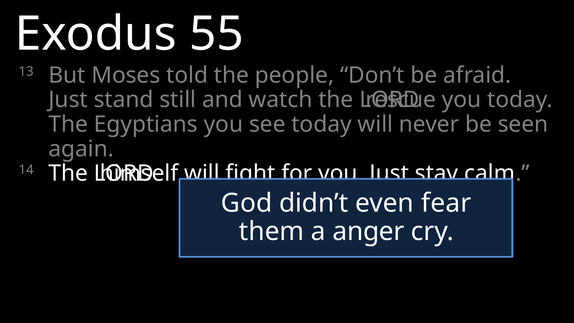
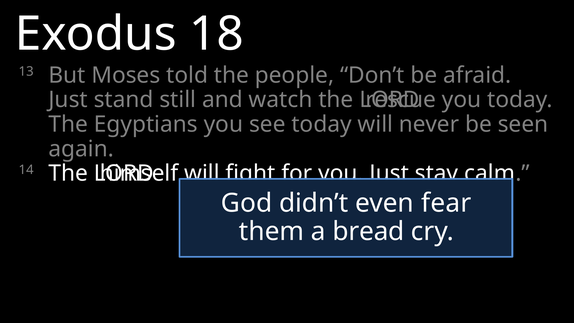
55: 55 -> 18
anger: anger -> bread
